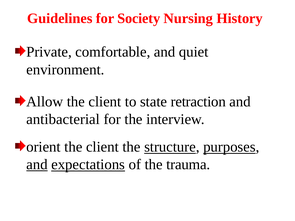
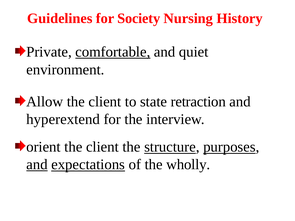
comfortable underline: none -> present
antibacterial: antibacterial -> hyperextend
trauma: trauma -> wholly
